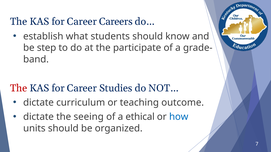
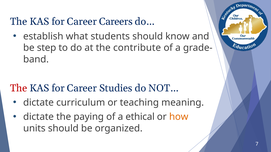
participate: participate -> contribute
outcome: outcome -> meaning
seeing: seeing -> paying
how colour: blue -> orange
